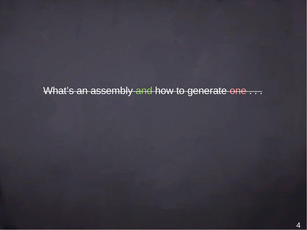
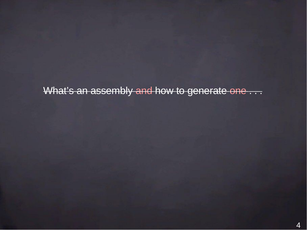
and colour: light green -> pink
